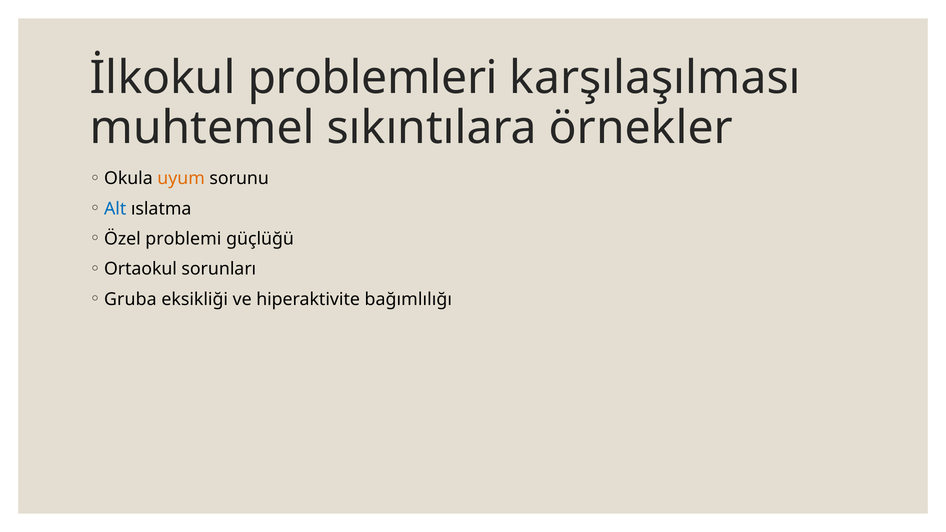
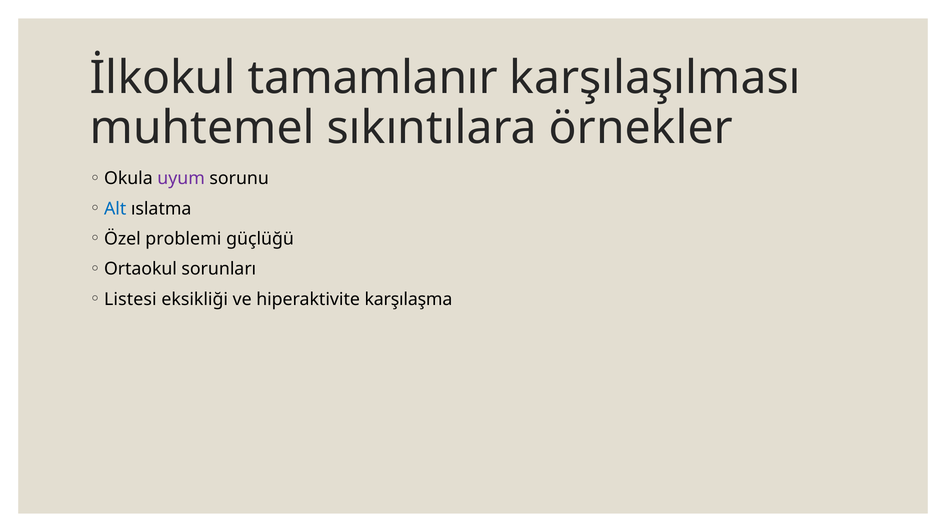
problemleri: problemleri -> tamamlanır
uyum colour: orange -> purple
Gruba: Gruba -> Listesi
bağımlılığı: bağımlılığı -> karşılaşma
